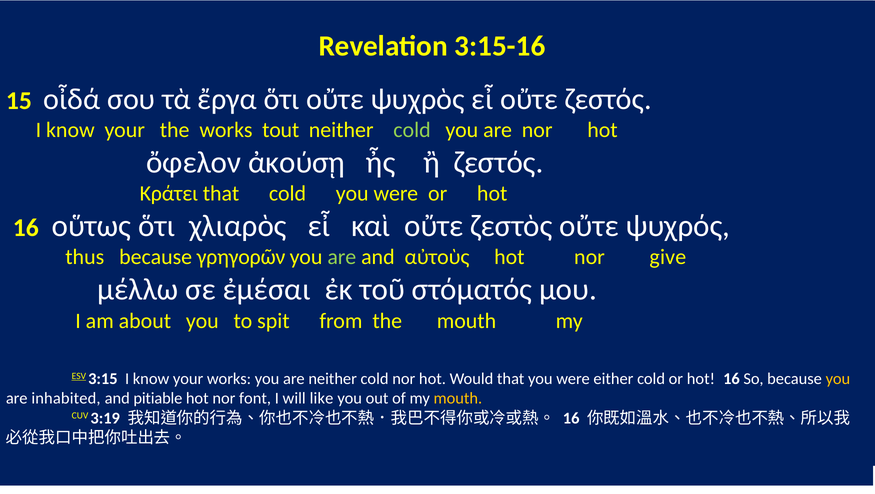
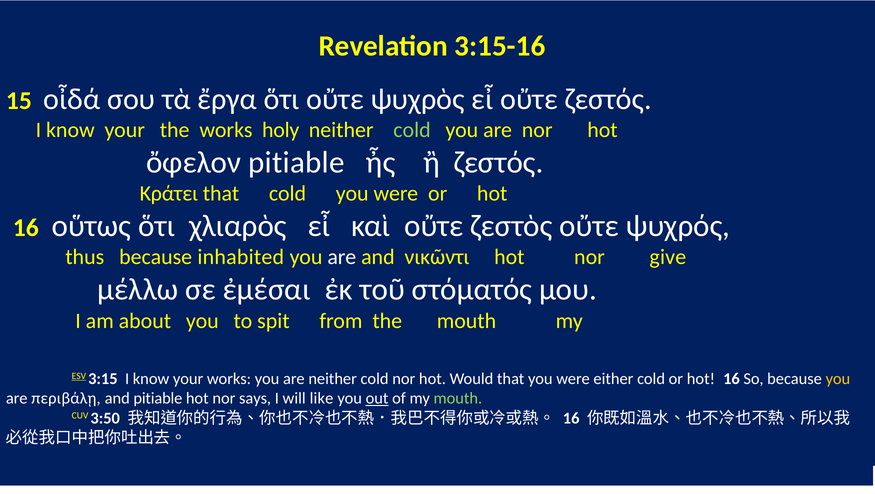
tout at (281, 130): tout -> holy
ἀκούσῃ at (297, 162): ἀκούσῃ -> pitiable
γρηγορῶν: γρηγορῶν -> inhabited
are at (342, 257) colour: light green -> white
and αὐτοὺς: αὐτοὺς -> νικῶντι
inhabited: inhabited -> περιβάλῃ
nor font: font -> says
out underline: none -> present
mouth at (458, 398) colour: yellow -> light green
3:19: 3:19 -> 3:50
